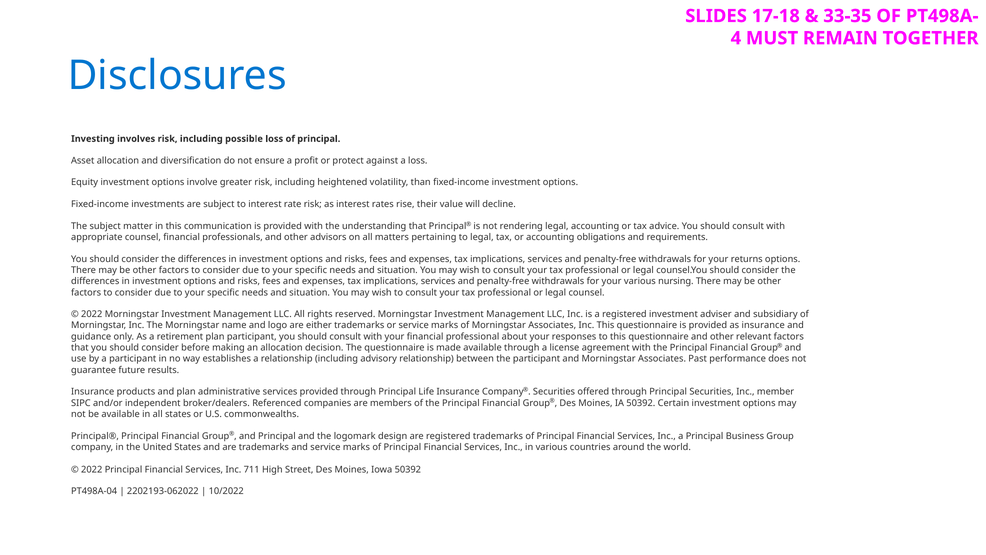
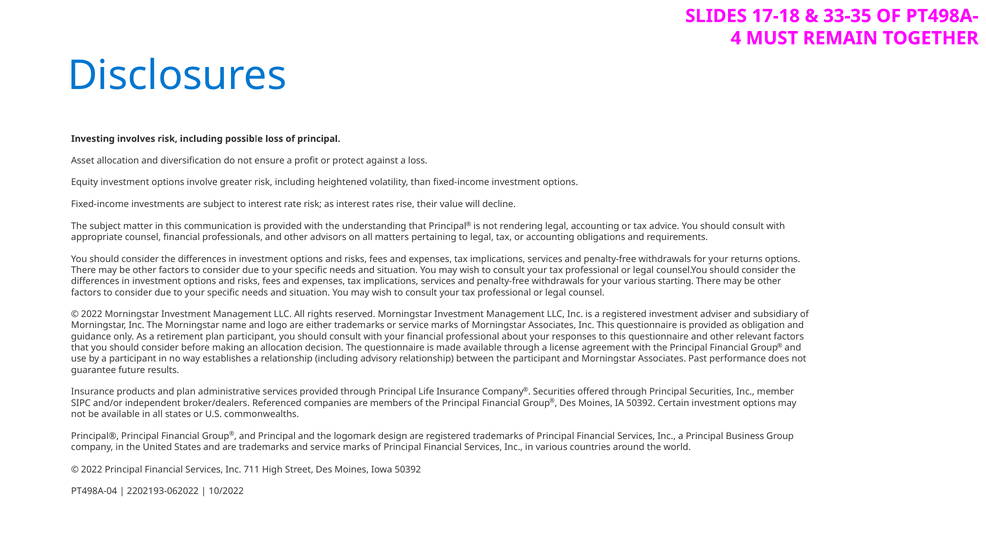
nursing: nursing -> starting
as insurance: insurance -> obligation
